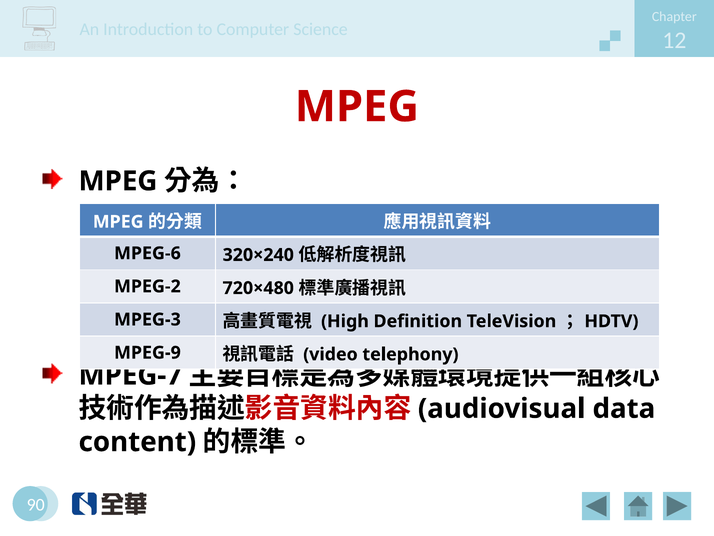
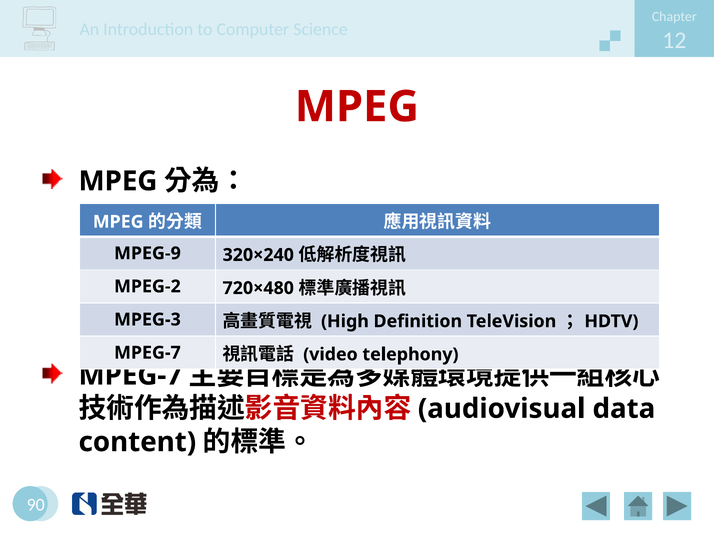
MPEG-6: MPEG-6 -> MPEG-9
MPEG-9 at (147, 352): MPEG-9 -> MPEG-7
